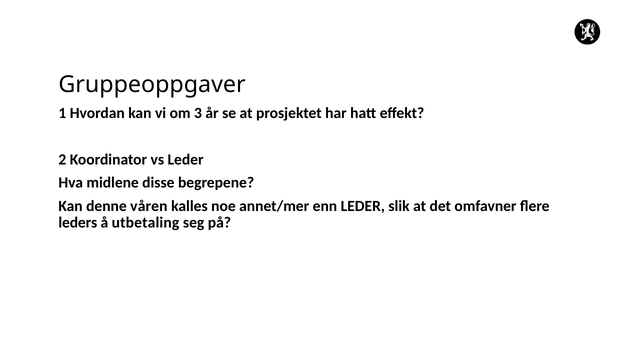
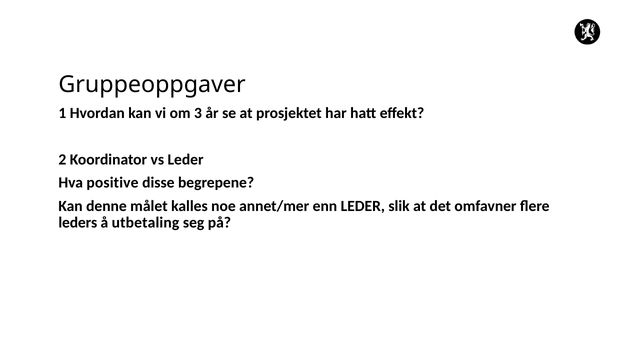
midlene: midlene -> positive
våren: våren -> målet
